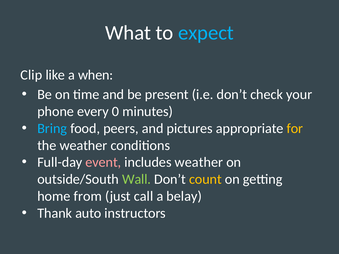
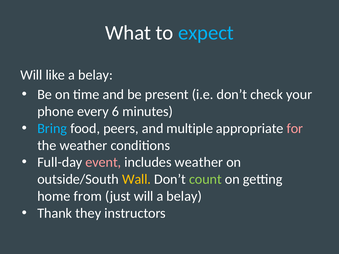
Clip at (31, 75): Clip -> Will
like a when: when -> belay
0: 0 -> 6
pictures: pictures -> multiple
for colour: yellow -> pink
Wall colour: light green -> yellow
count colour: yellow -> light green
just call: call -> will
auto: auto -> they
